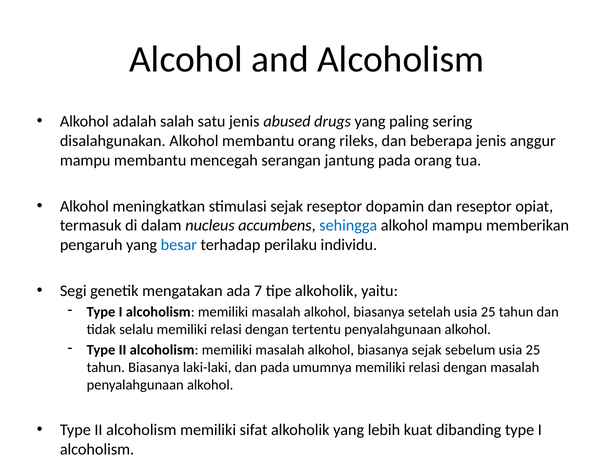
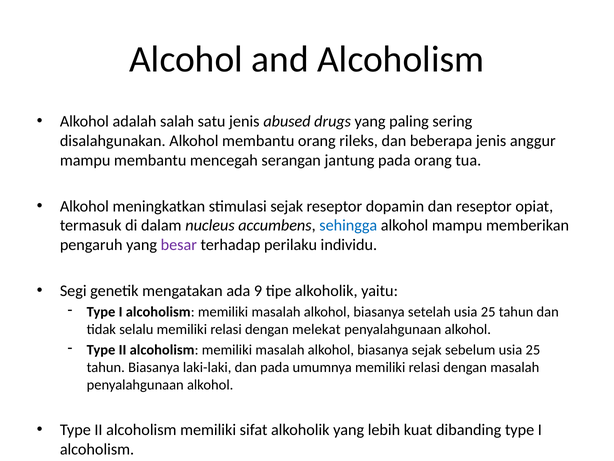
besar colour: blue -> purple
7: 7 -> 9
tertentu: tertentu -> melekat
